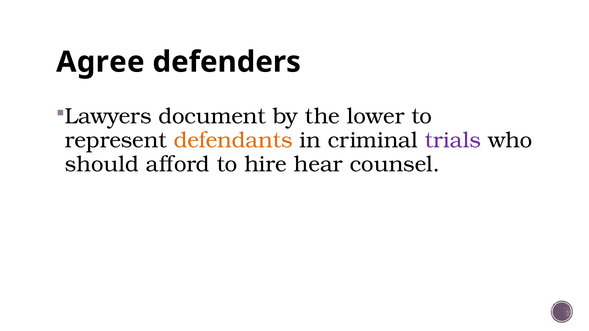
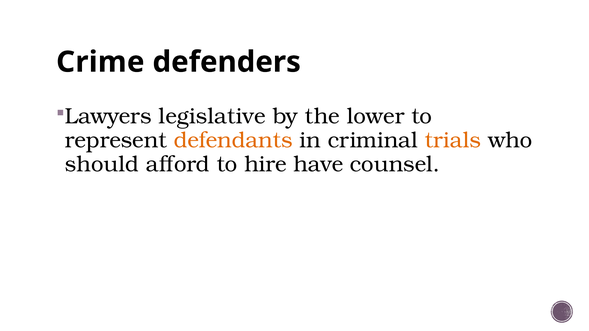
Agree: Agree -> Crime
document: document -> legislative
trials colour: purple -> orange
hear: hear -> have
